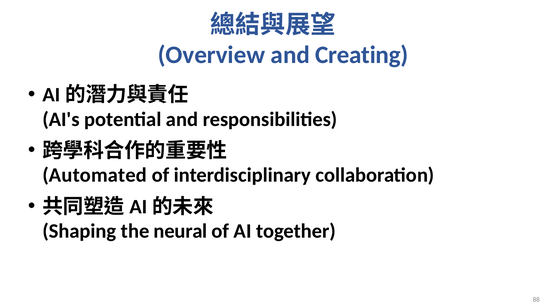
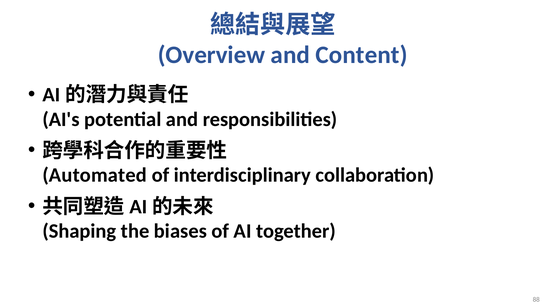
Creating: Creating -> Content
neural: neural -> biases
